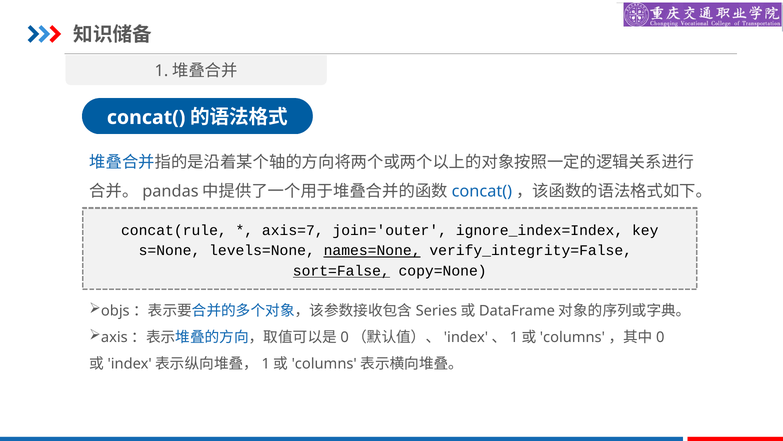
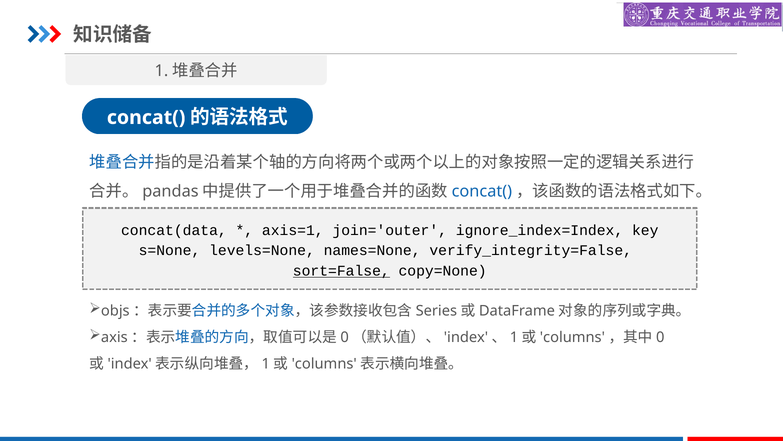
concat(rule: concat(rule -> concat(data
axis=7: axis=7 -> axis=1
names=None underline: present -> none
